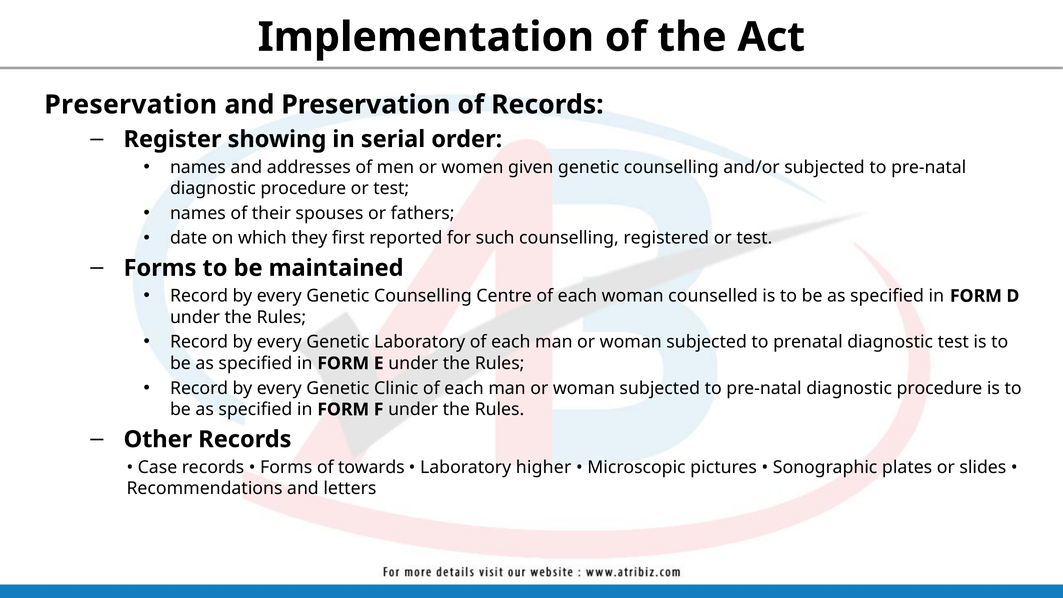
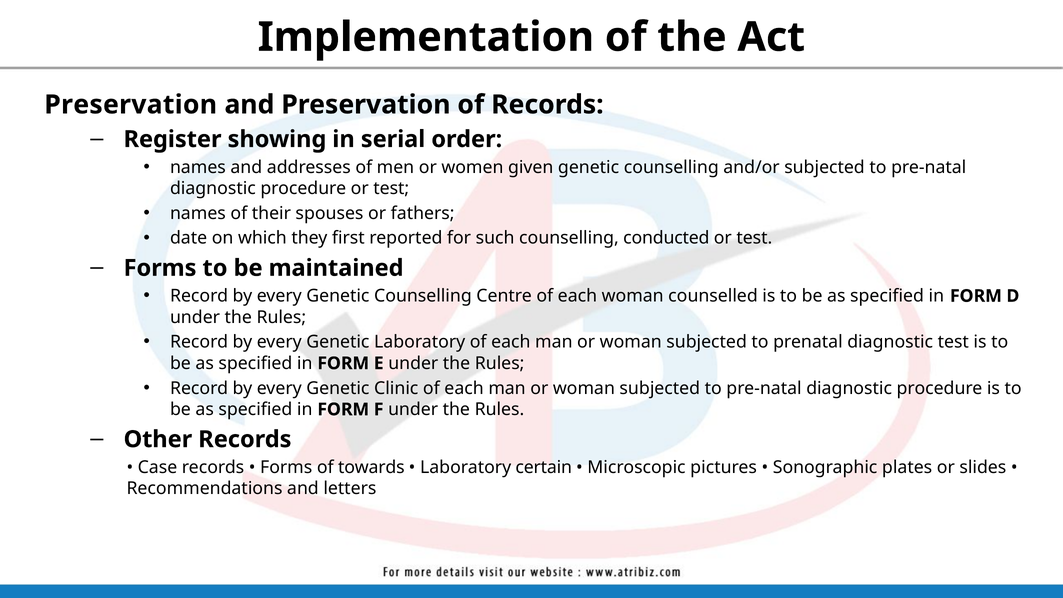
registered: registered -> conducted
higher: higher -> certain
